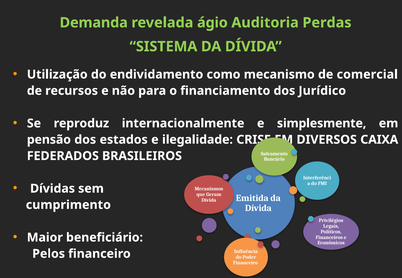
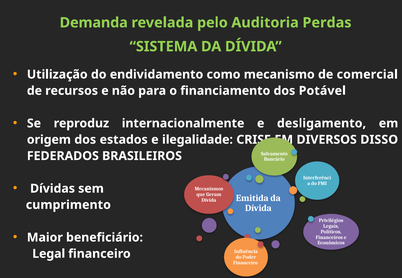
ágio: ágio -> pelo
Jurídico: Jurídico -> Potável
simplesmente: simplesmente -> desligamento
pensão: pensão -> origem
CAIXA: CAIXA -> DISSO
Pelos: Pelos -> Legal
